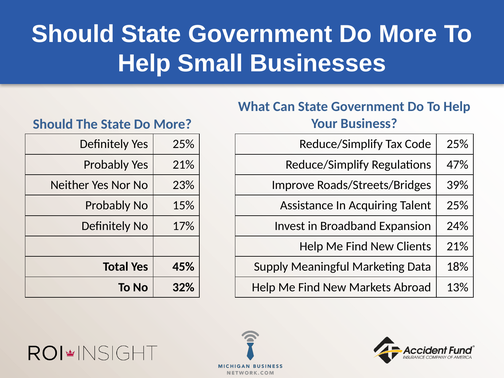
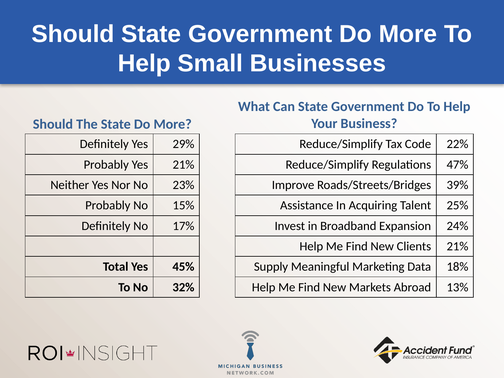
Yes 25%: 25% -> 29%
Code 25%: 25% -> 22%
